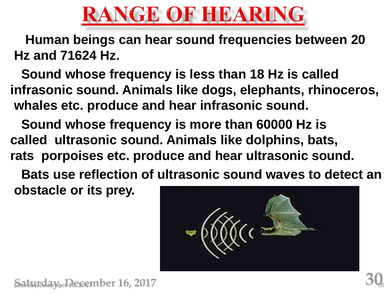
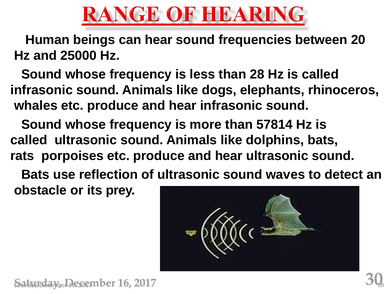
71624: 71624 -> 25000
than 18: 18 -> 28
60000: 60000 -> 57814
